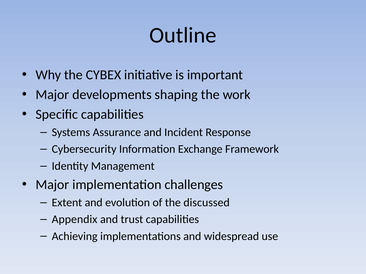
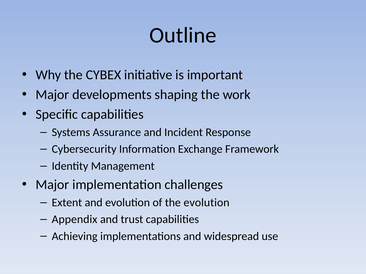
the discussed: discussed -> evolution
